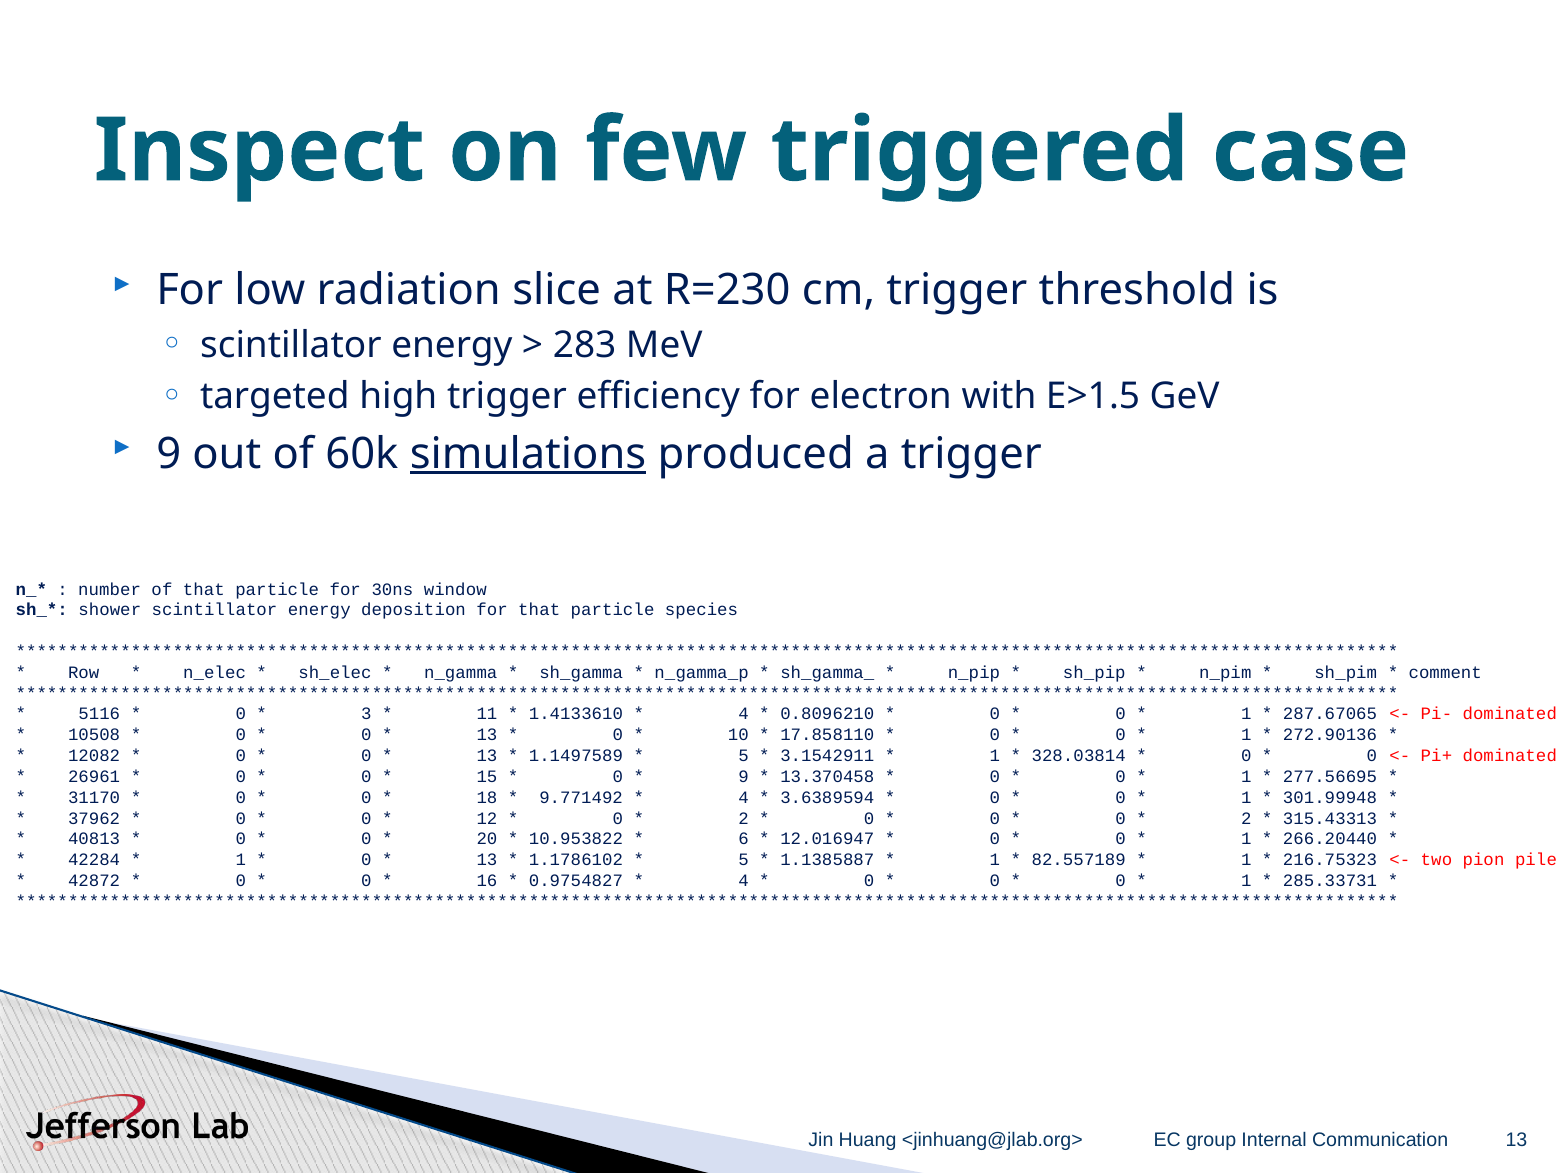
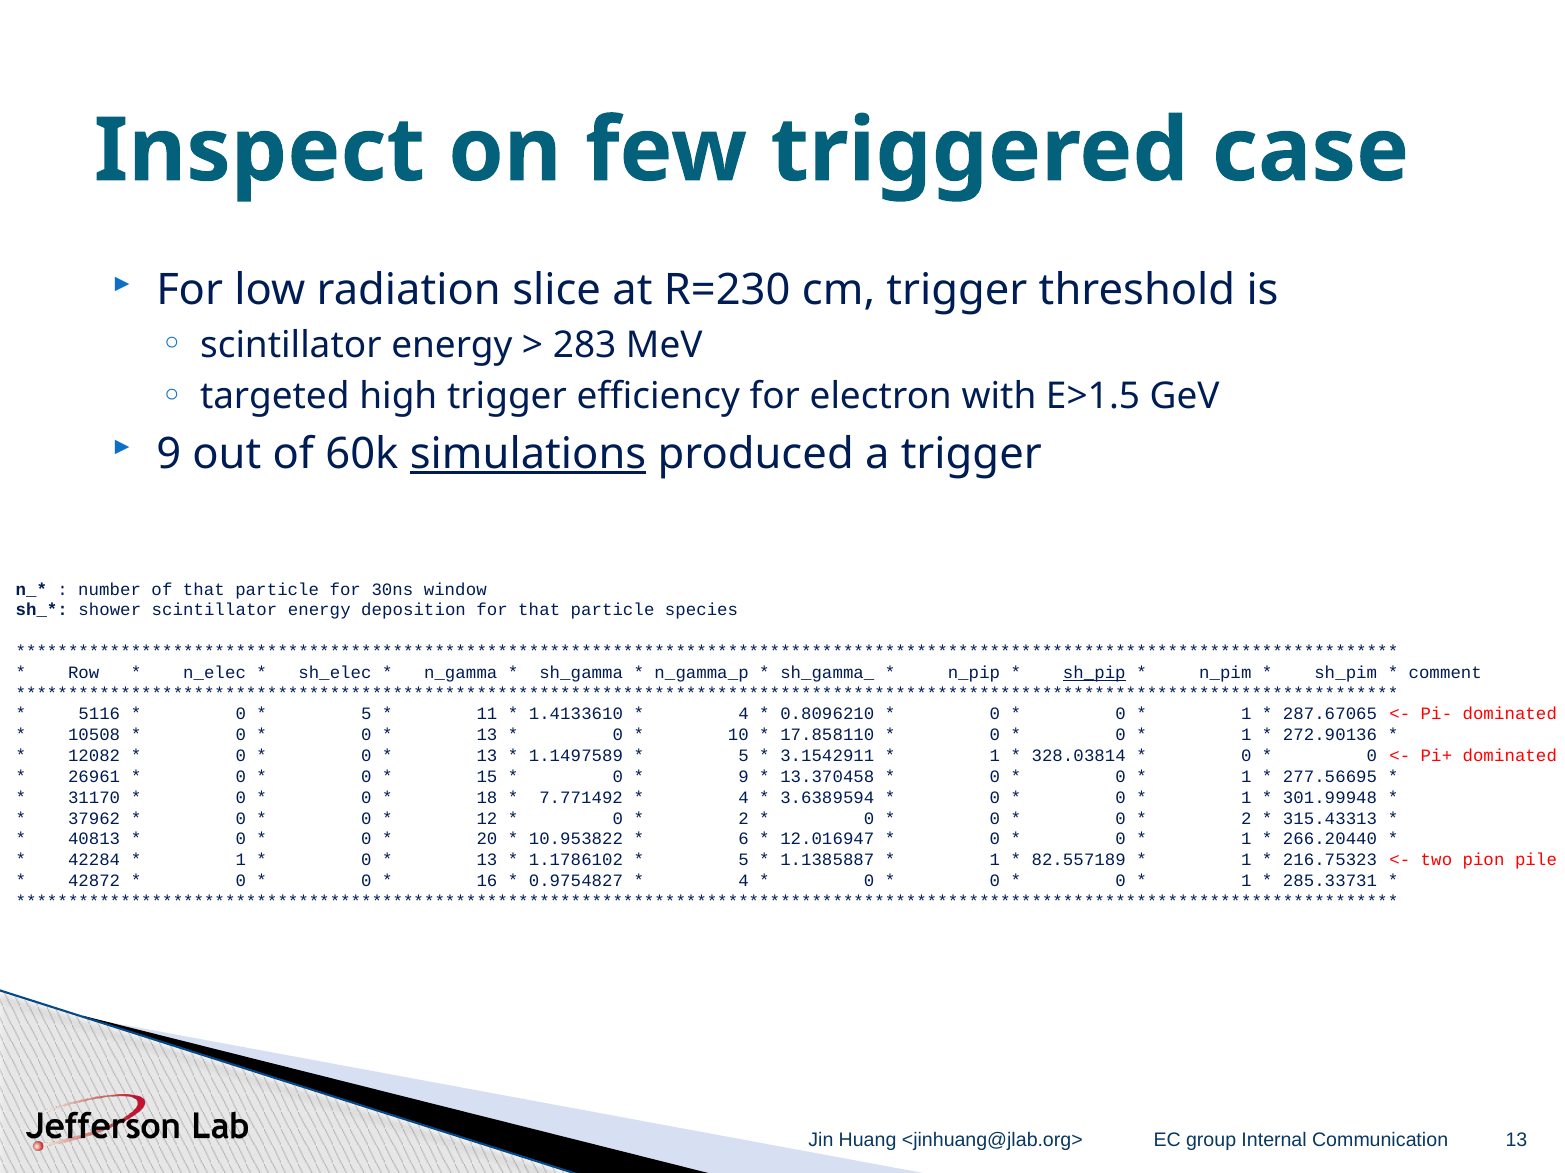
sh_pip underline: none -> present
3 at (366, 715): 3 -> 5
9.771492: 9.771492 -> 7.771492
